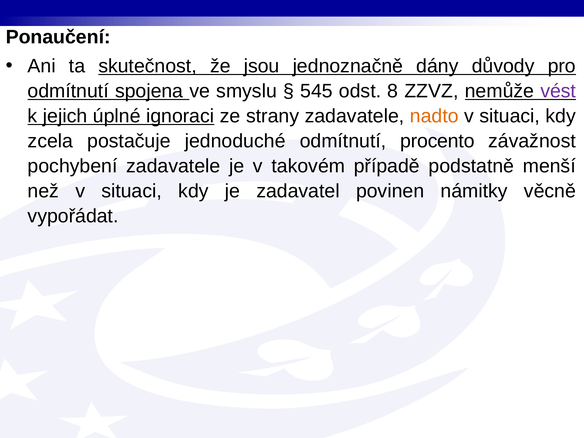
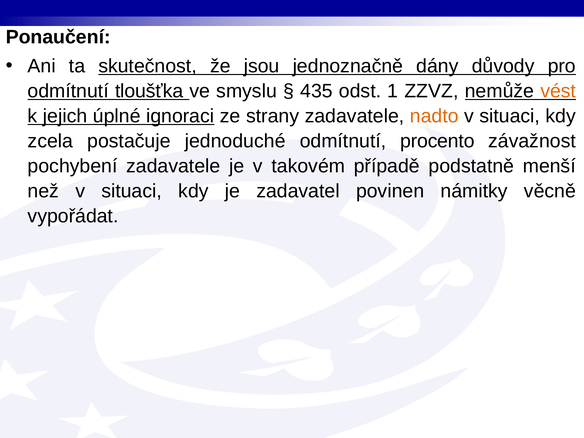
spojena: spojena -> tloušťka
545: 545 -> 435
8: 8 -> 1
vést colour: purple -> orange
